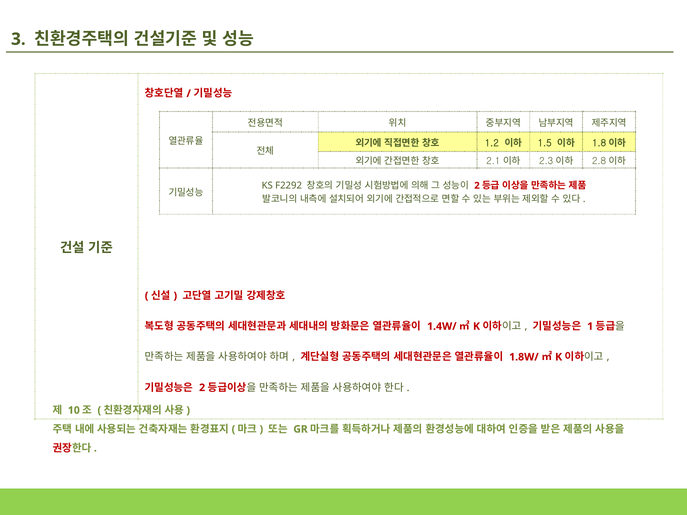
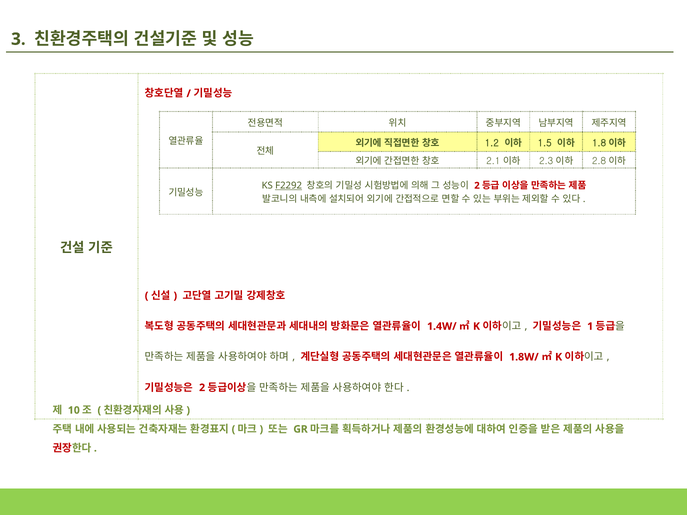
F2292 underline: none -> present
